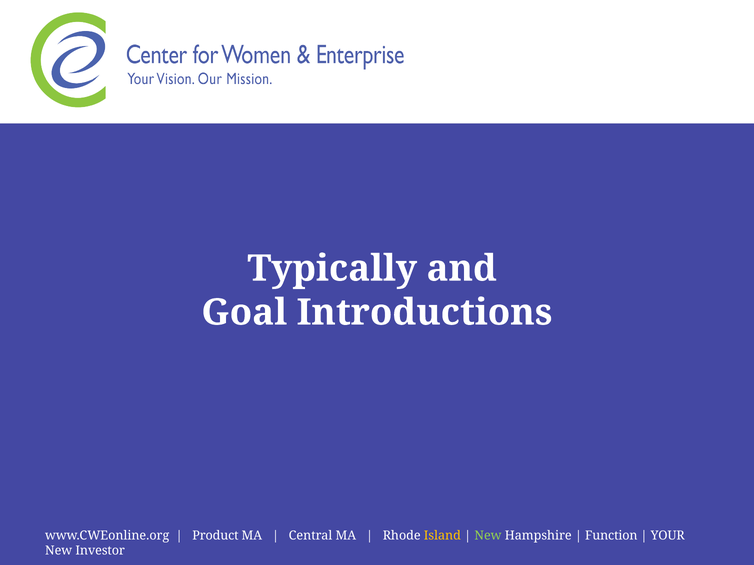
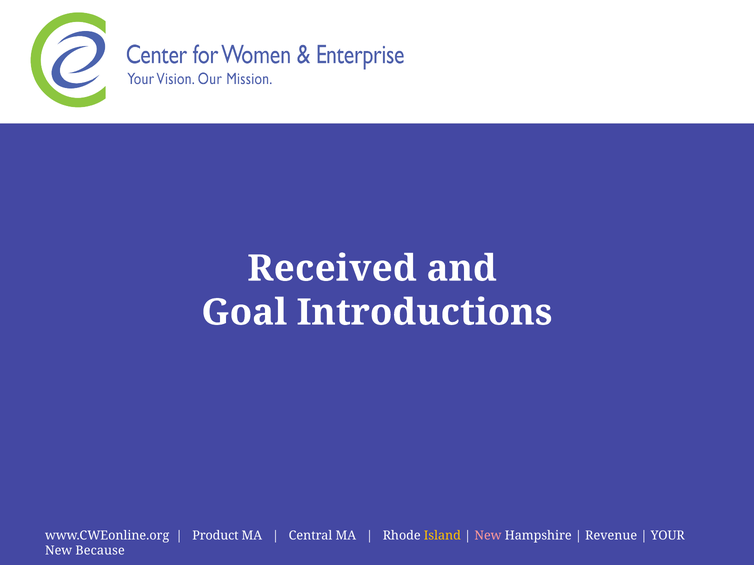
Typically: Typically -> Received
New at (488, 536) colour: light green -> pink
Function: Function -> Revenue
Investor: Investor -> Because
